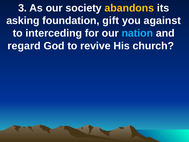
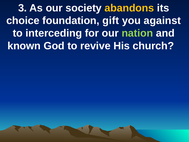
asking: asking -> choice
nation colour: light blue -> light green
regard: regard -> known
